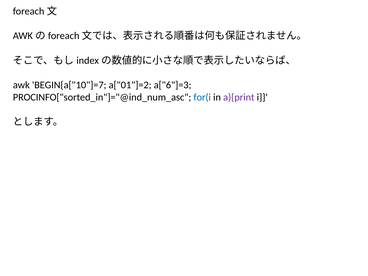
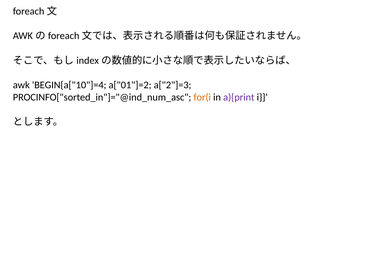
BEGIN{a["10"]=7: BEGIN{a["10"]=7 -> BEGIN{a["10"]=4
a["6"]=3: a["6"]=3 -> a["2"]=3
for(i colour: blue -> orange
